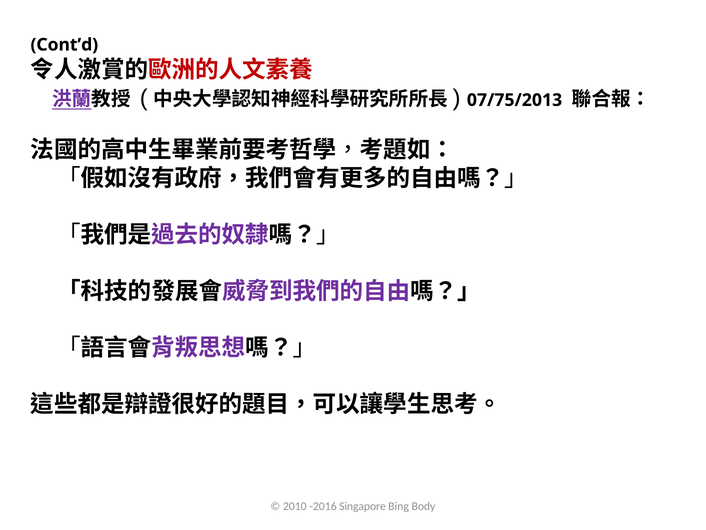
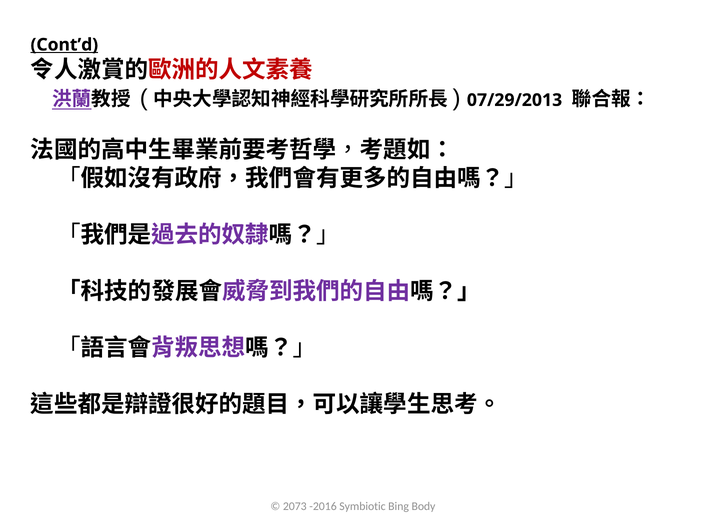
Cont’d underline: none -> present
07/75/2013: 07/75/2013 -> 07/29/2013
2010: 2010 -> 2073
Singapore: Singapore -> Symbiotic
